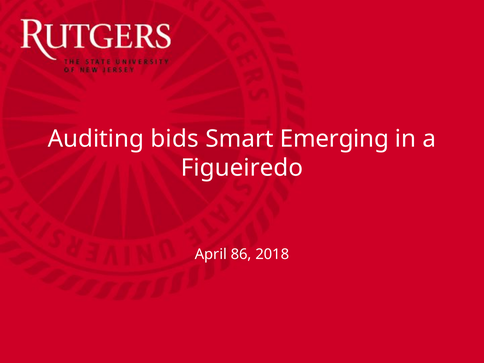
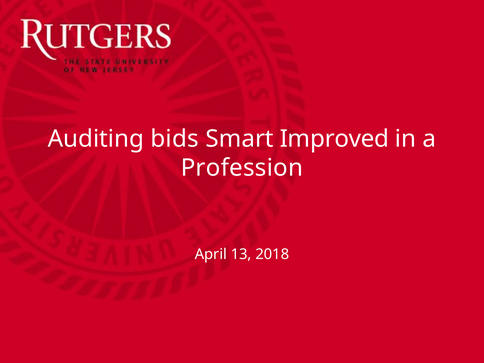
Emerging: Emerging -> Improved
Figueiredo: Figueiredo -> Profession
86: 86 -> 13
